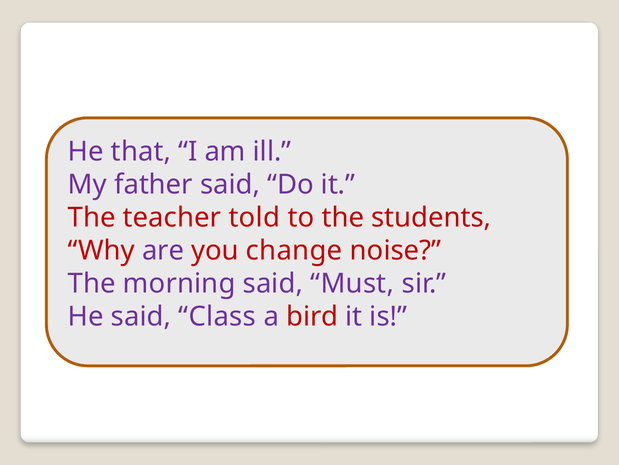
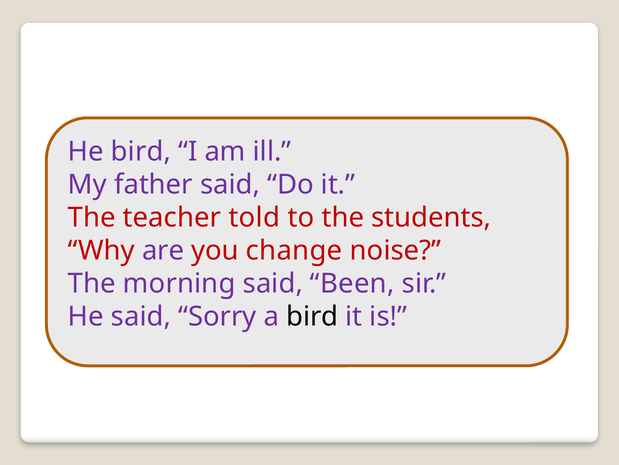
He that: that -> bird
Must: Must -> Been
Class: Class -> Sorry
bird at (312, 316) colour: red -> black
